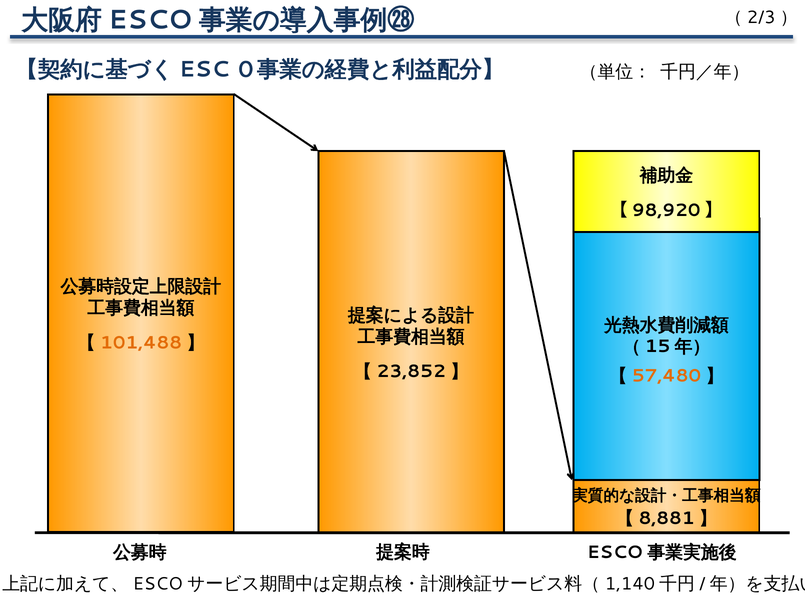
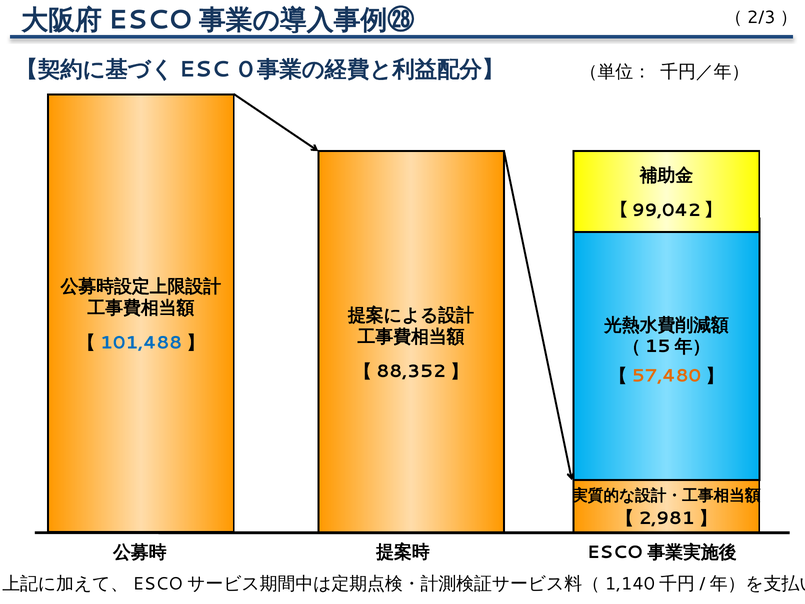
98,920: 98,920 -> 99,042
101,488 colour: orange -> blue
23,852: 23,852 -> 88,352
8,881: 8,881 -> 2,981
